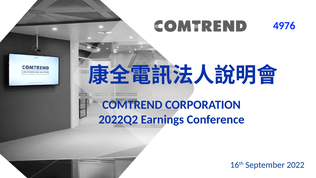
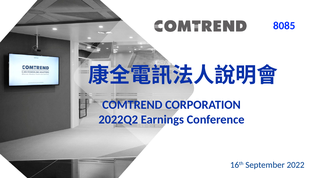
4976: 4976 -> 8085
